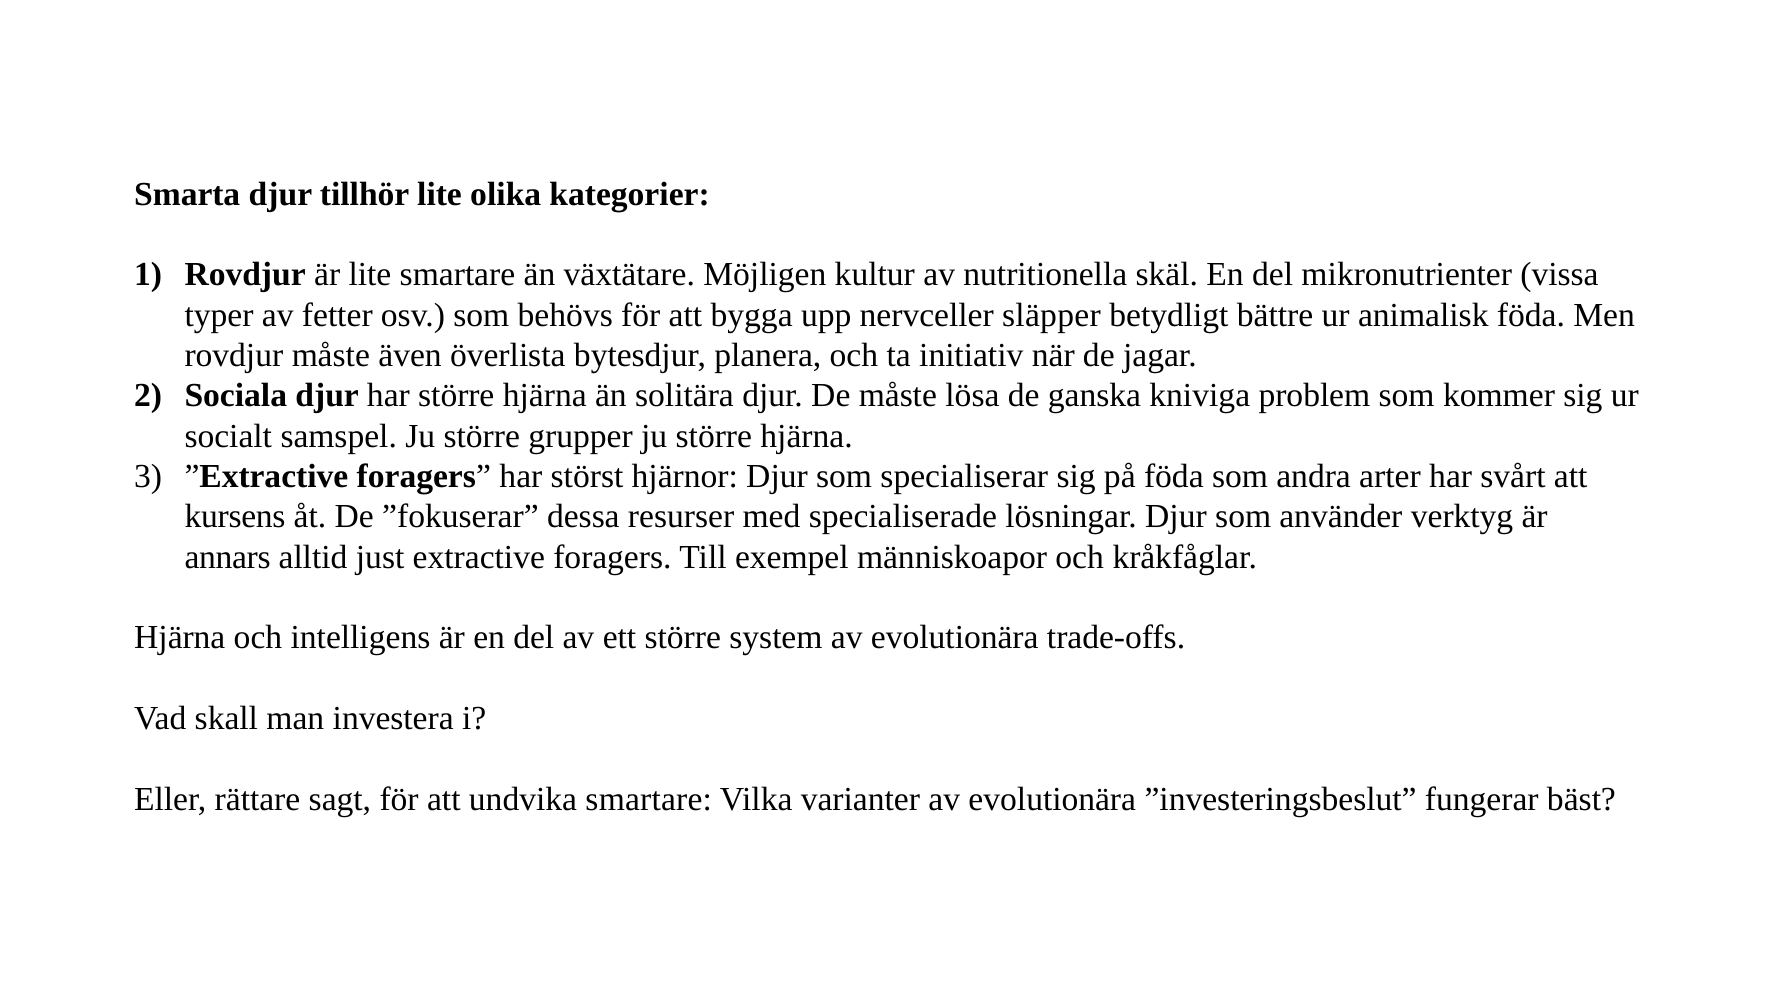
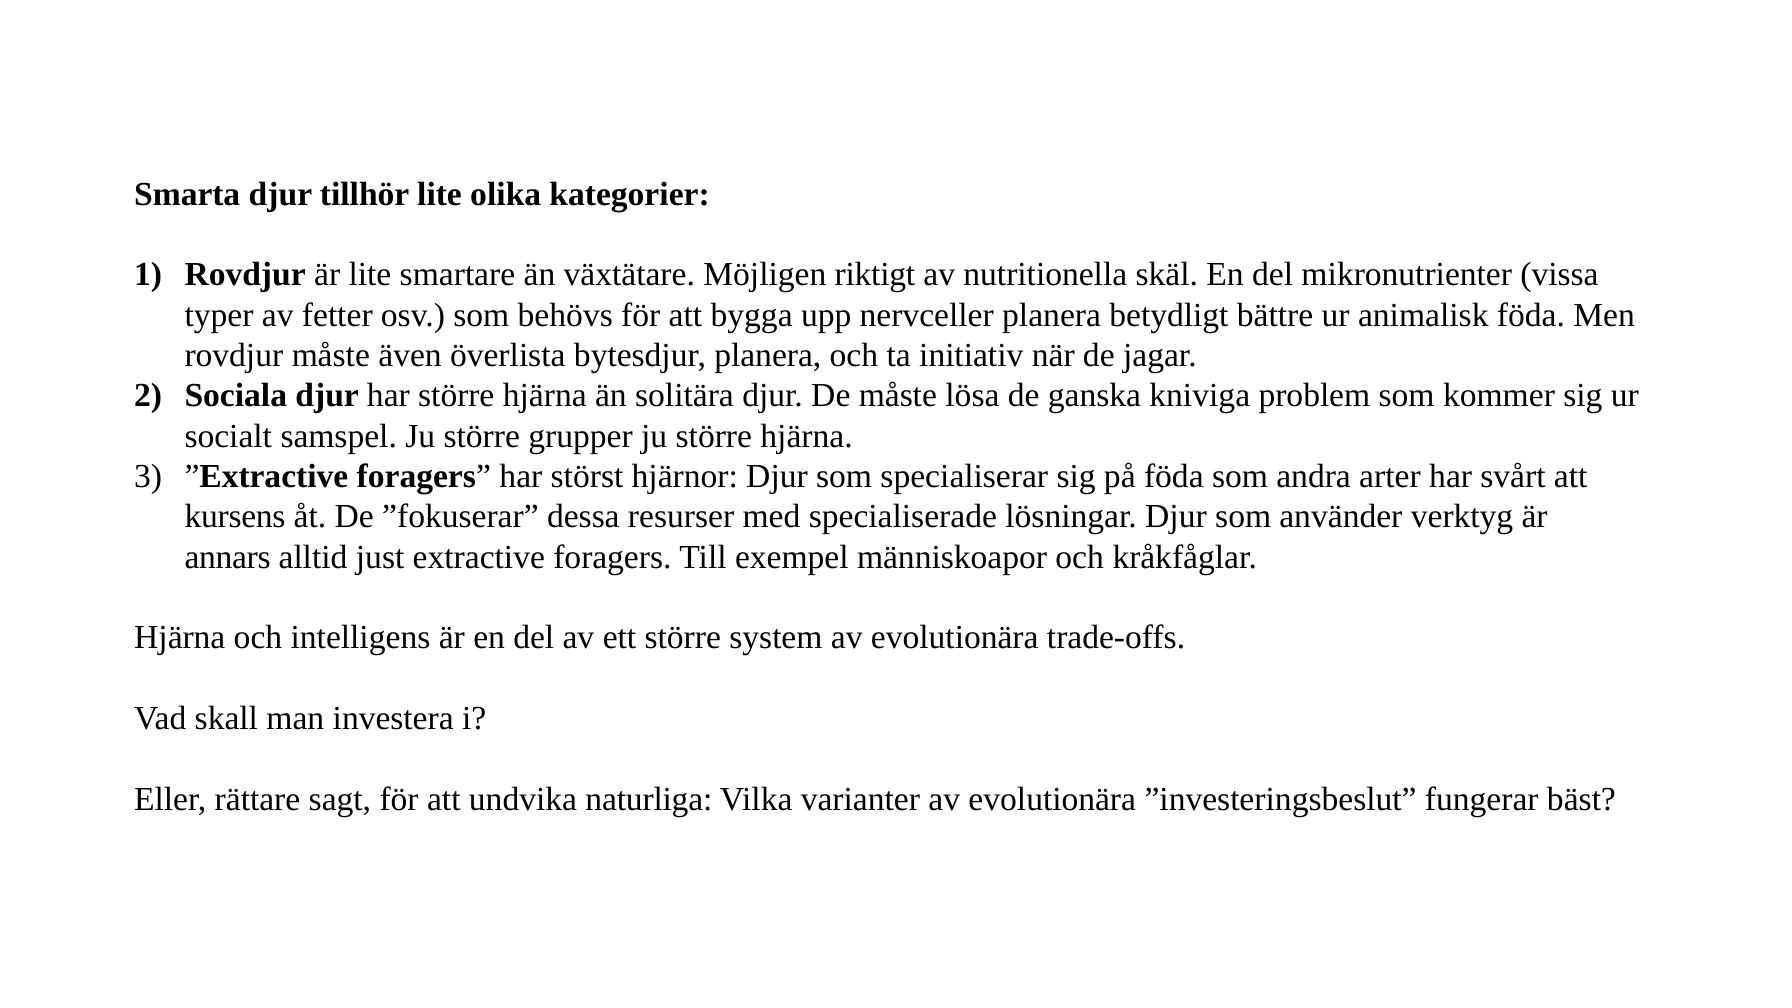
kultur: kultur -> riktigt
nervceller släpper: släpper -> planera
undvika smartare: smartare -> naturliga
